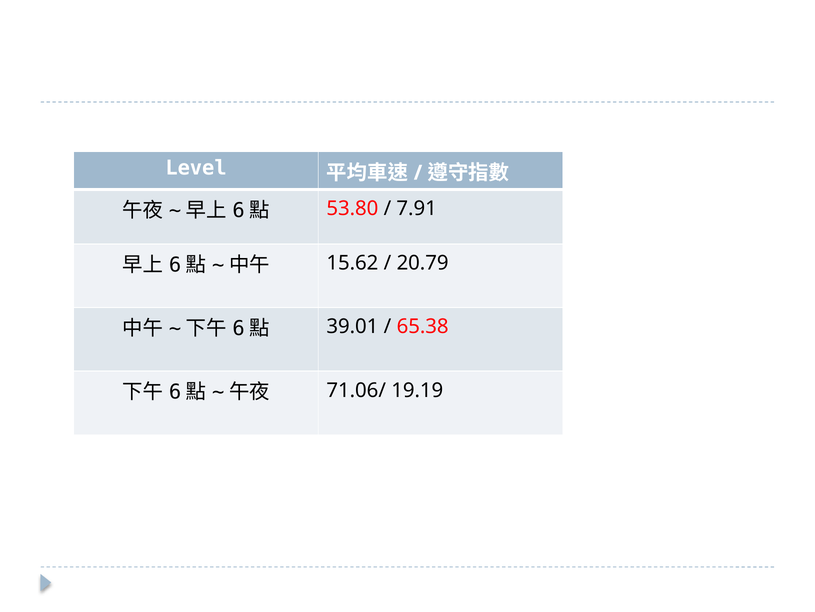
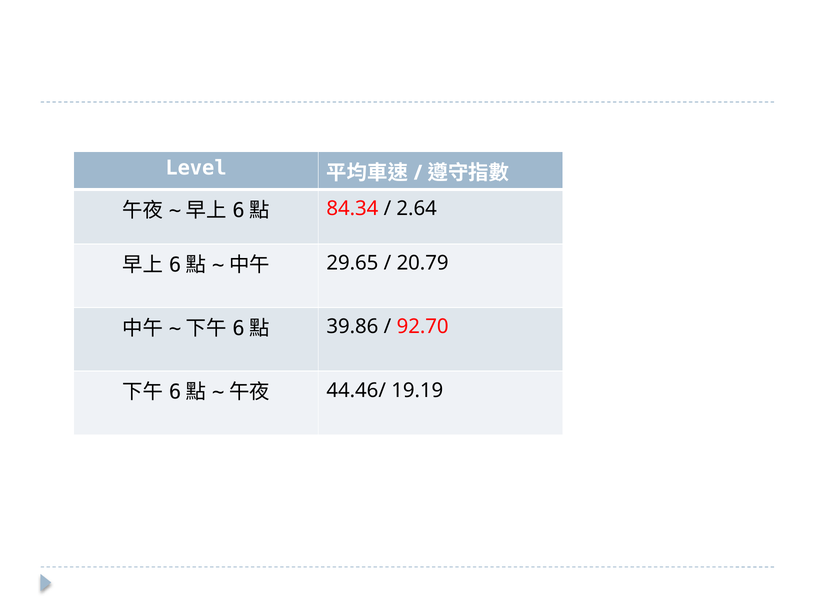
53.80: 53.80 -> 84.34
7.91: 7.91 -> 2.64
15.62: 15.62 -> 29.65
39.01: 39.01 -> 39.86
65.38: 65.38 -> 92.70
71.06/: 71.06/ -> 44.46/
